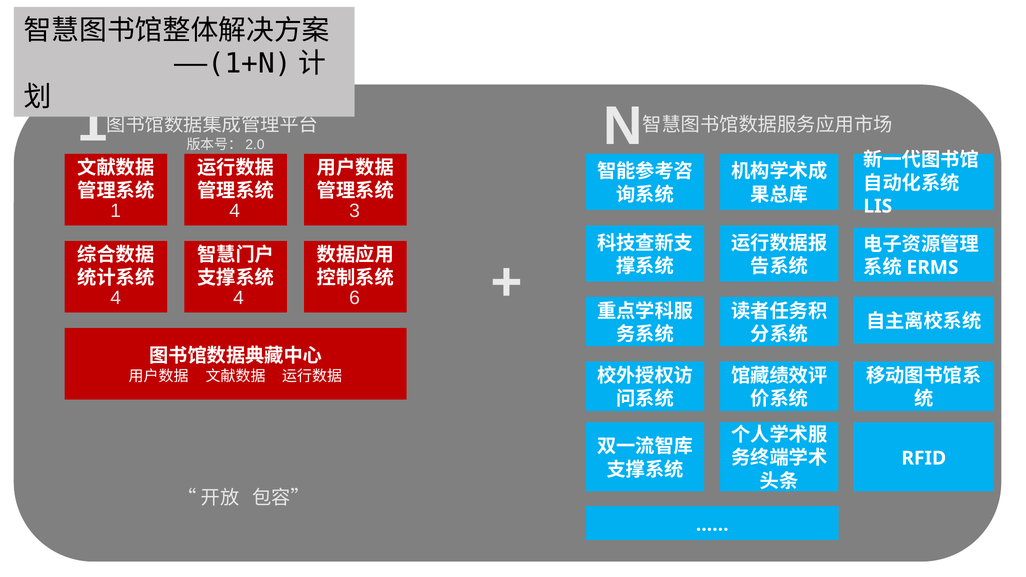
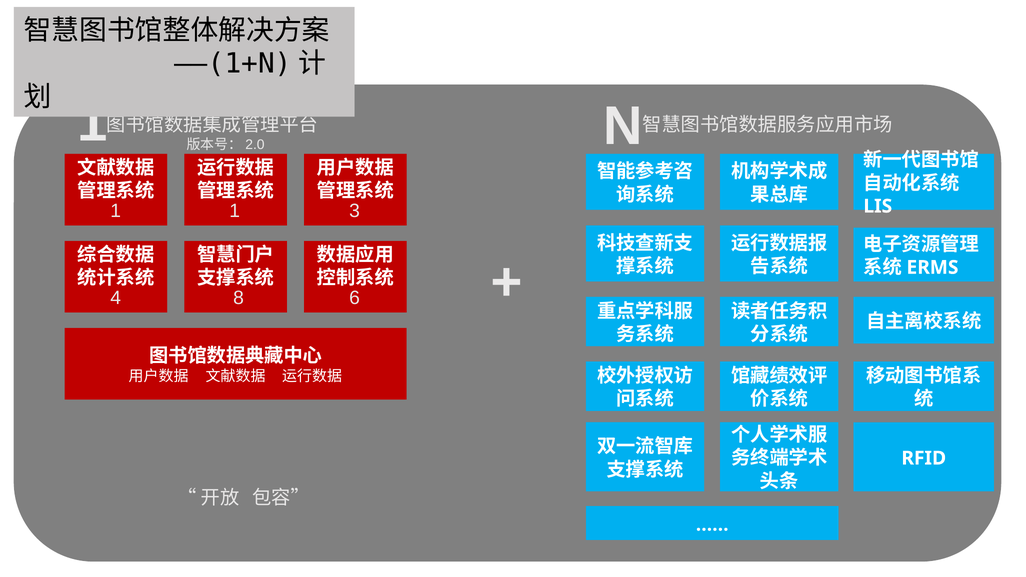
1 4: 4 -> 1
4 4: 4 -> 8
